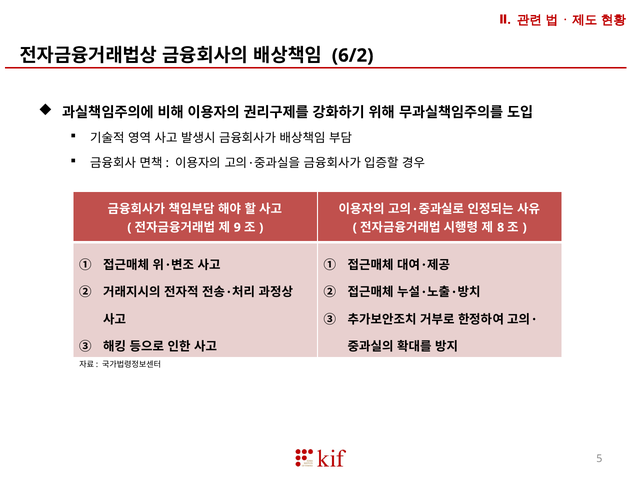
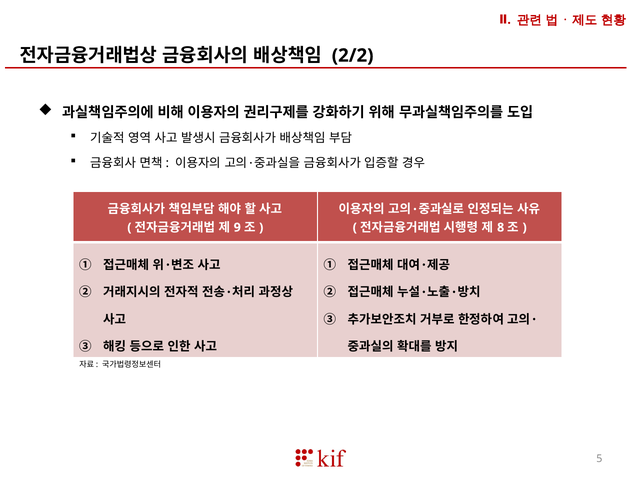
6/2: 6/2 -> 2/2
